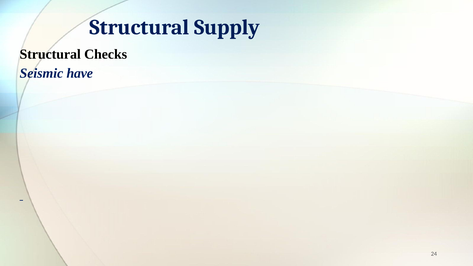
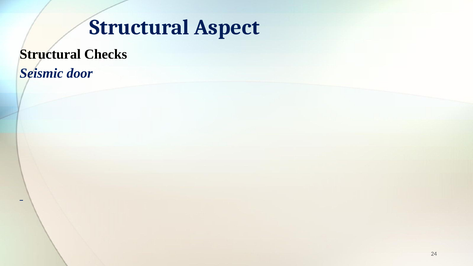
Supply: Supply -> Aspect
have: have -> door
